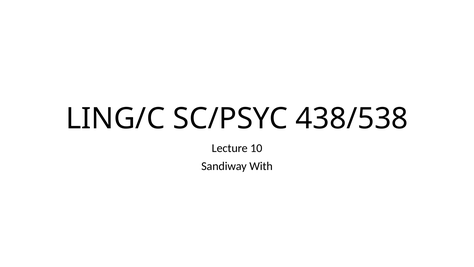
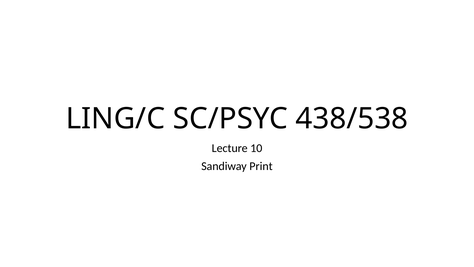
With: With -> Print
